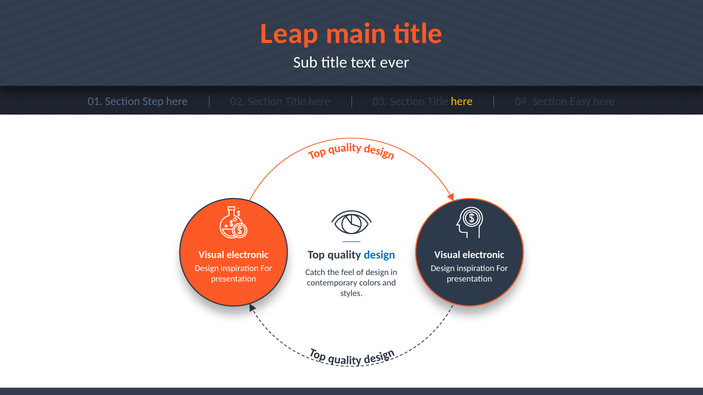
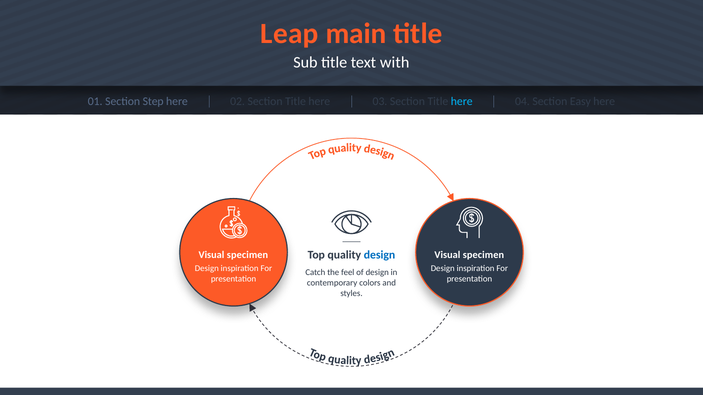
ever: ever -> with
here at (462, 102) colour: yellow -> light blue
electronic at (248, 255): electronic -> specimen
electronic at (483, 255): electronic -> specimen
